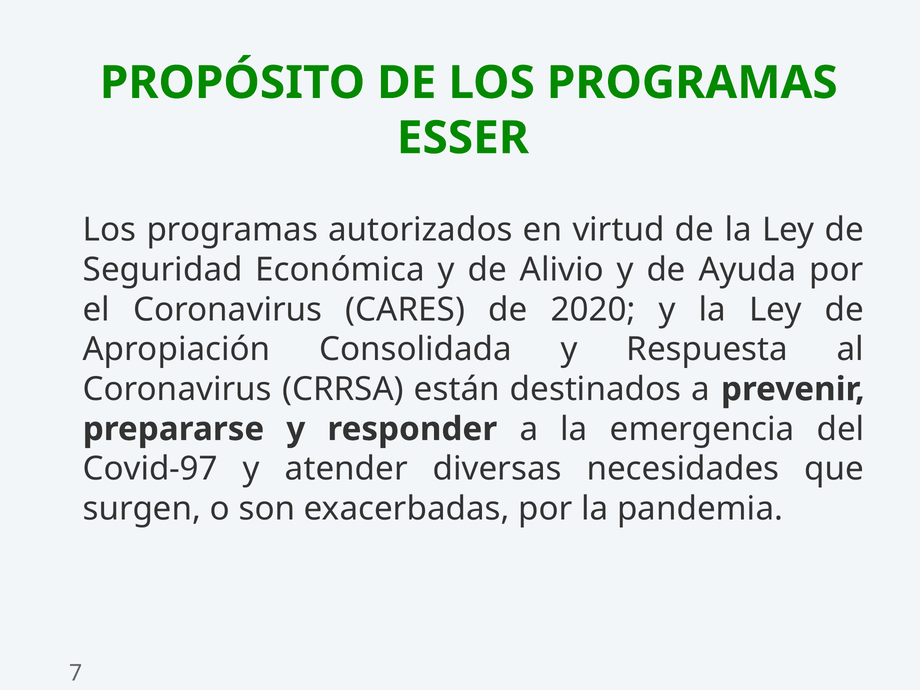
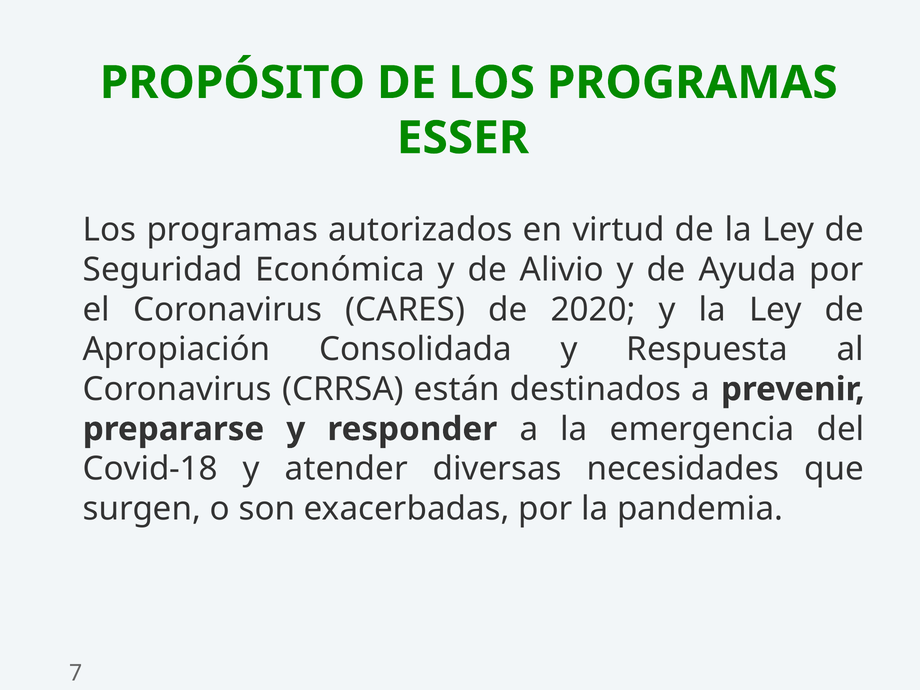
Covid-97: Covid-97 -> Covid-18
